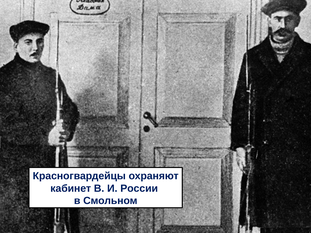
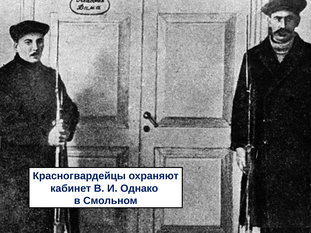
России: России -> Однако
